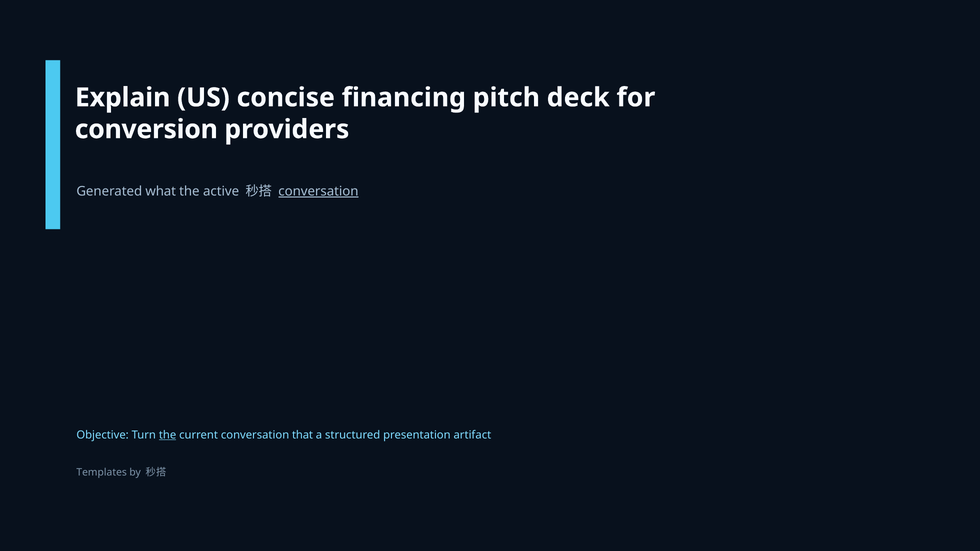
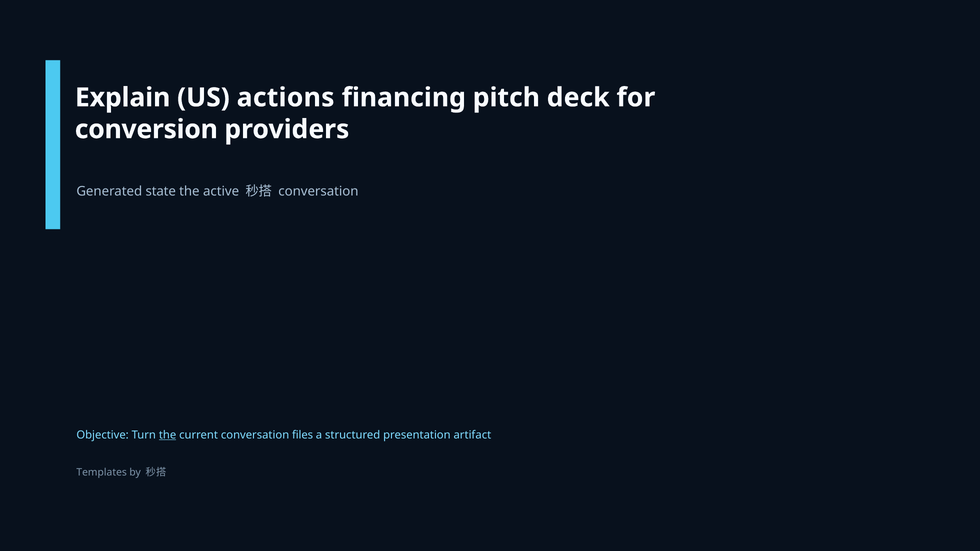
concise: concise -> actions
what: what -> state
conversation at (318, 191) underline: present -> none
that: that -> files
